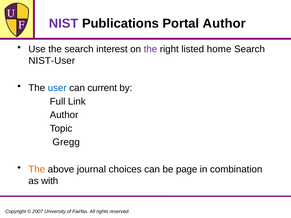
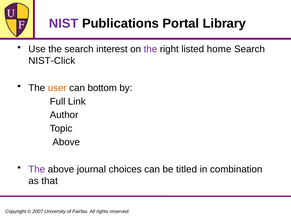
Portal Author: Author -> Library
NIST-User: NIST-User -> NIST-Click
user colour: blue -> orange
current: current -> bottom
Gregg at (66, 142): Gregg -> Above
The at (37, 169) colour: orange -> purple
page: page -> titled
with: with -> that
